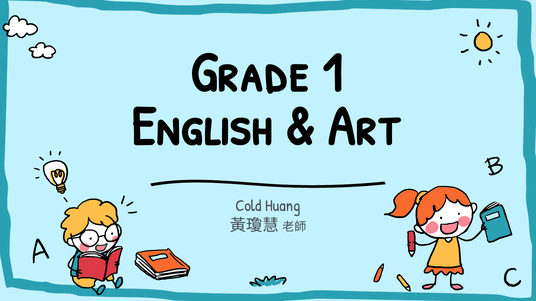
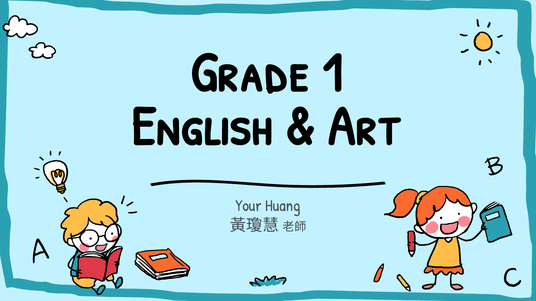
Cold: Cold -> Your
